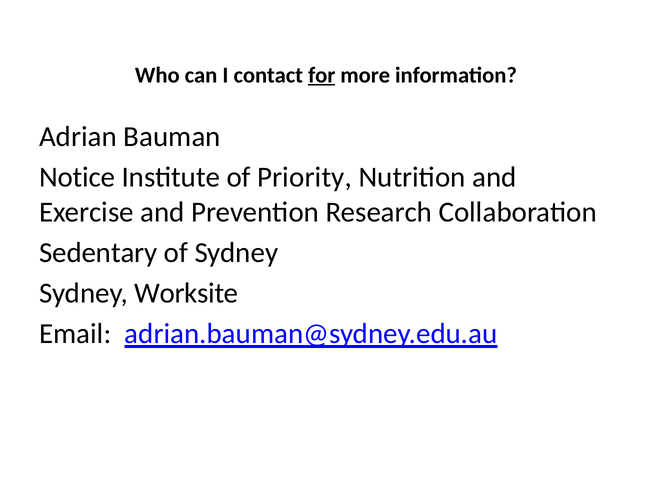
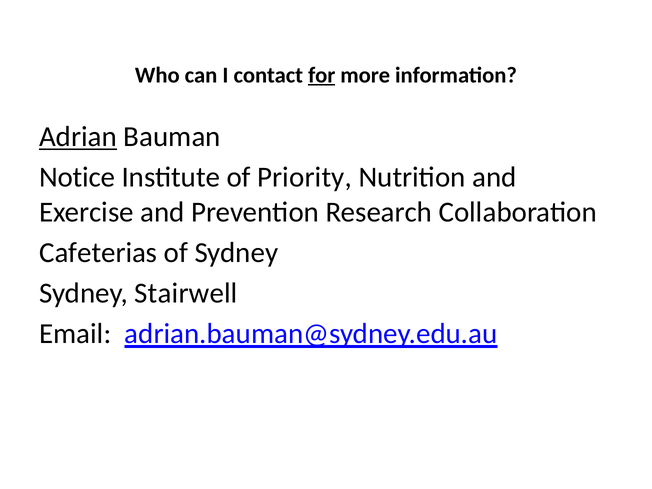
Adrian underline: none -> present
Sedentary: Sedentary -> Cafeterias
Worksite: Worksite -> Stairwell
